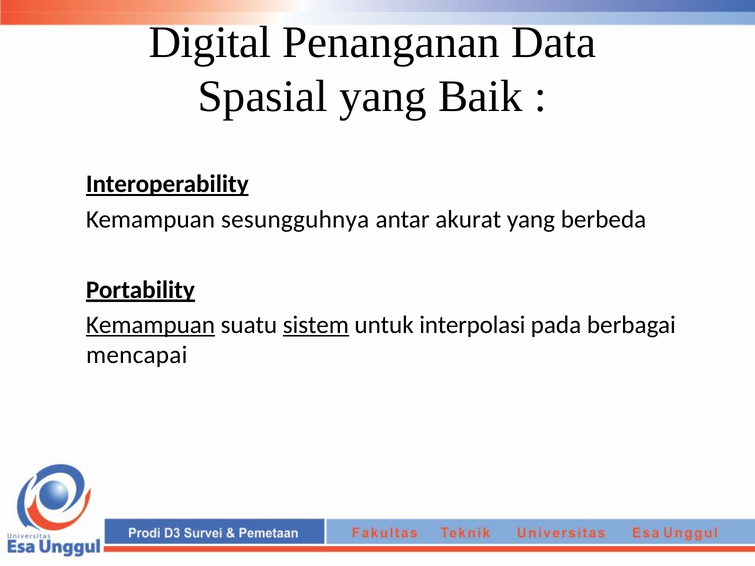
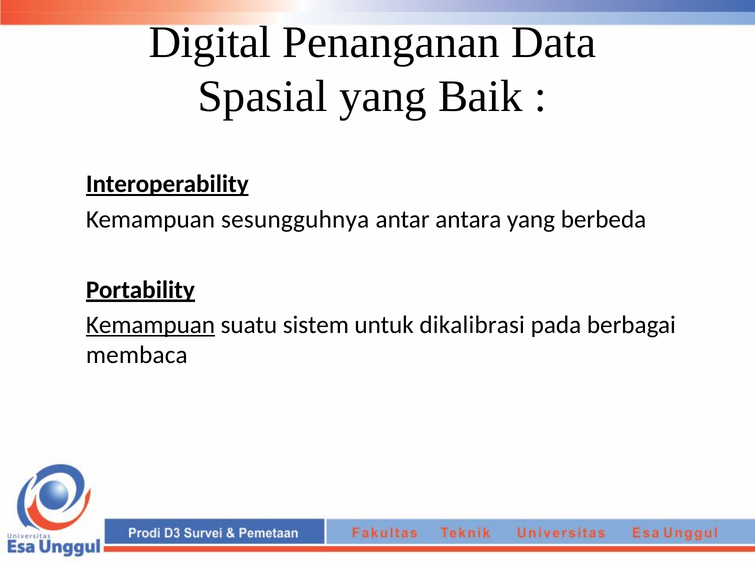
akurat: akurat -> antara
sistem underline: present -> none
interpolasi: interpolasi -> dikalibrasi
mencapai: mencapai -> membaca
